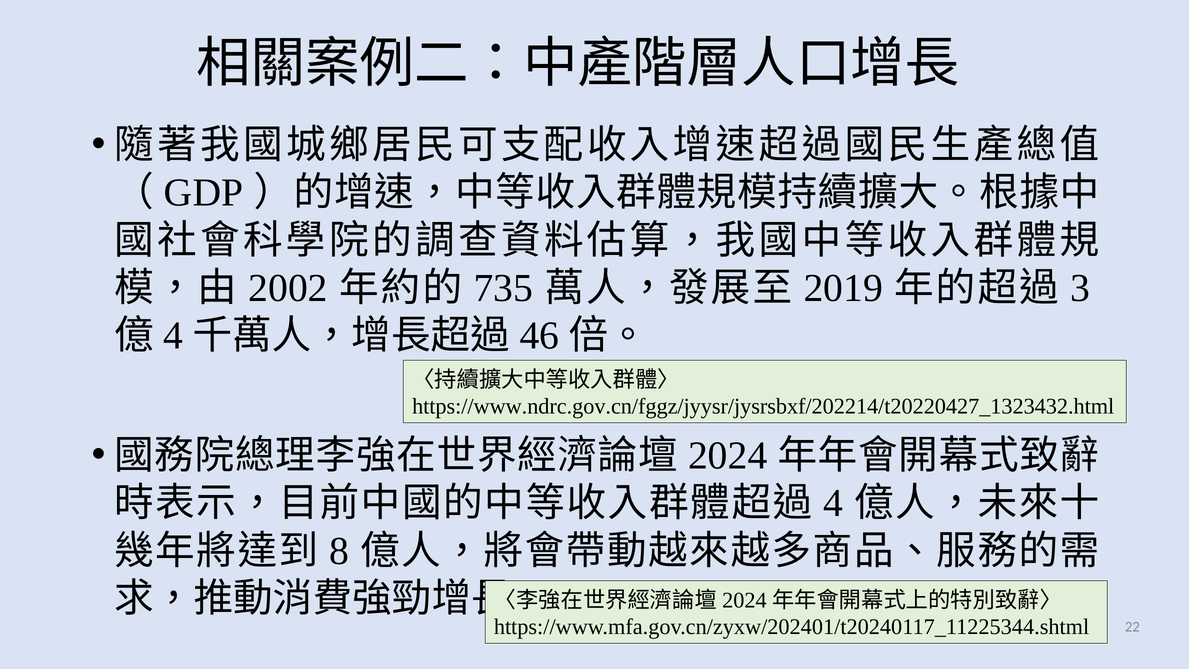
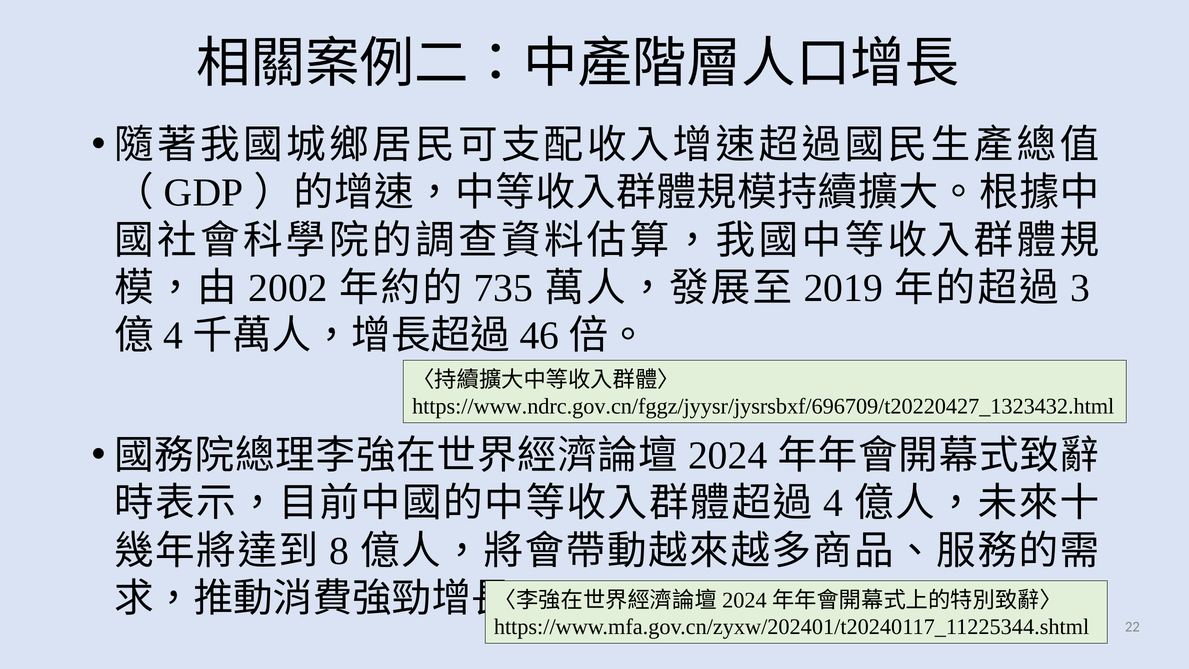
https://www.ndrc.gov.cn/fggz/jyysr/jysrsbxf/202214/t20220427_1323432.html: https://www.ndrc.gov.cn/fggz/jyysr/jysrsbxf/202214/t20220427_1323432.html -> https://www.ndrc.gov.cn/fggz/jyysr/jysrsbxf/696709/t20220427_1323432.html
